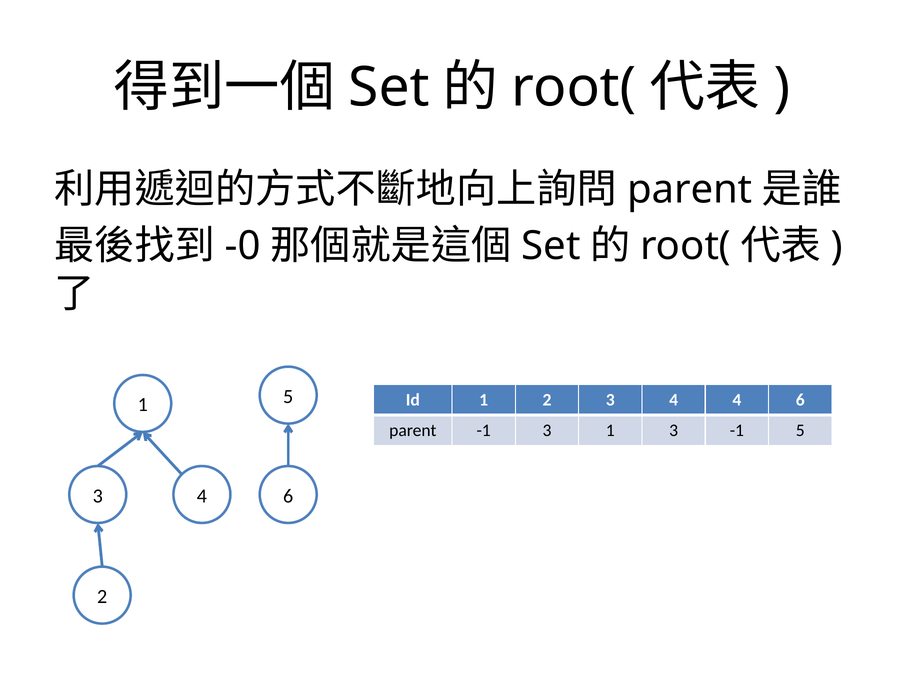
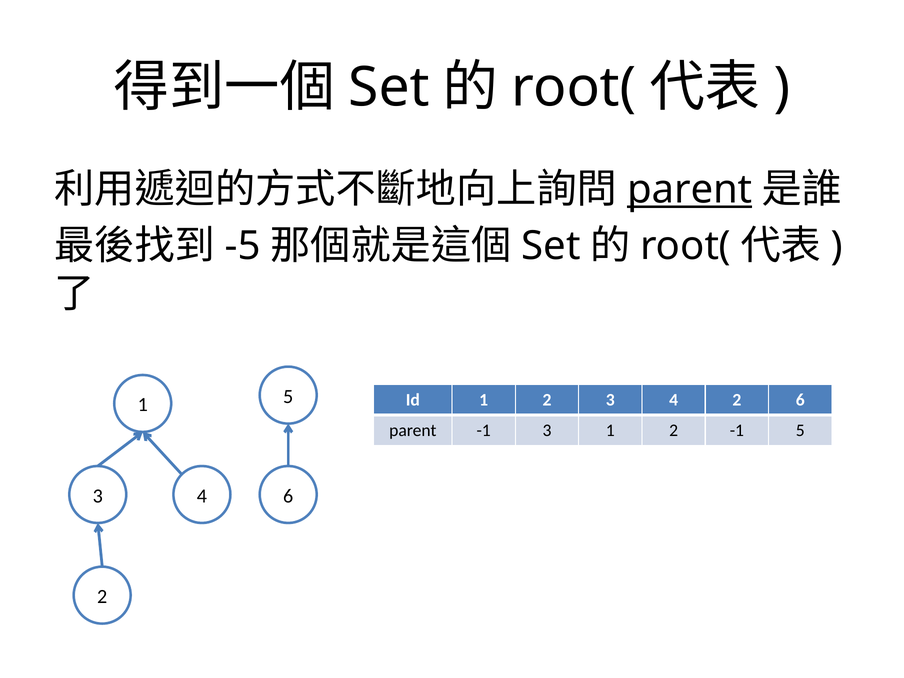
parent at (690, 190) underline: none -> present
-0: -0 -> -5
4 4: 4 -> 2
3 1 3: 3 -> 2
